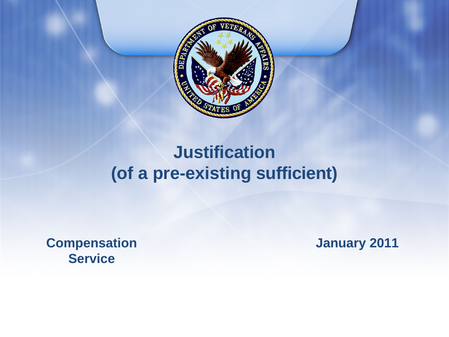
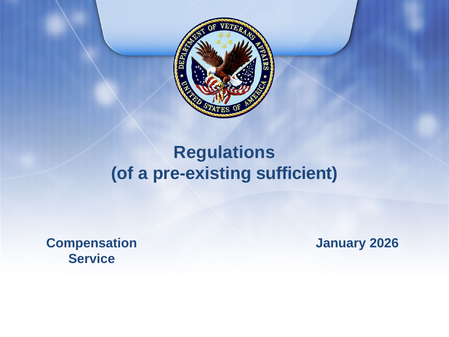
Justification: Justification -> Regulations
2011: 2011 -> 2026
